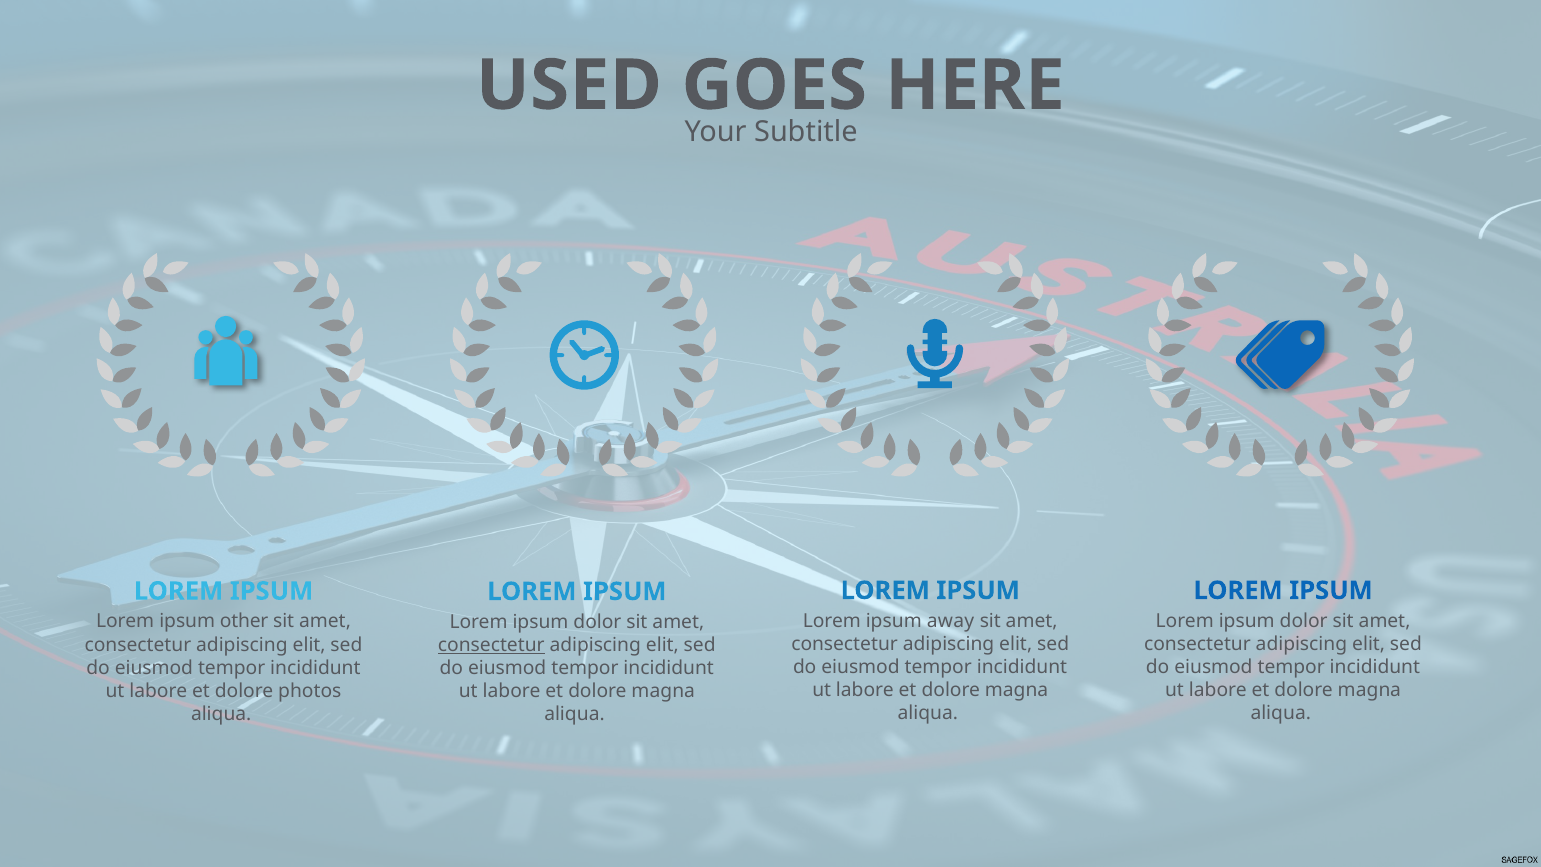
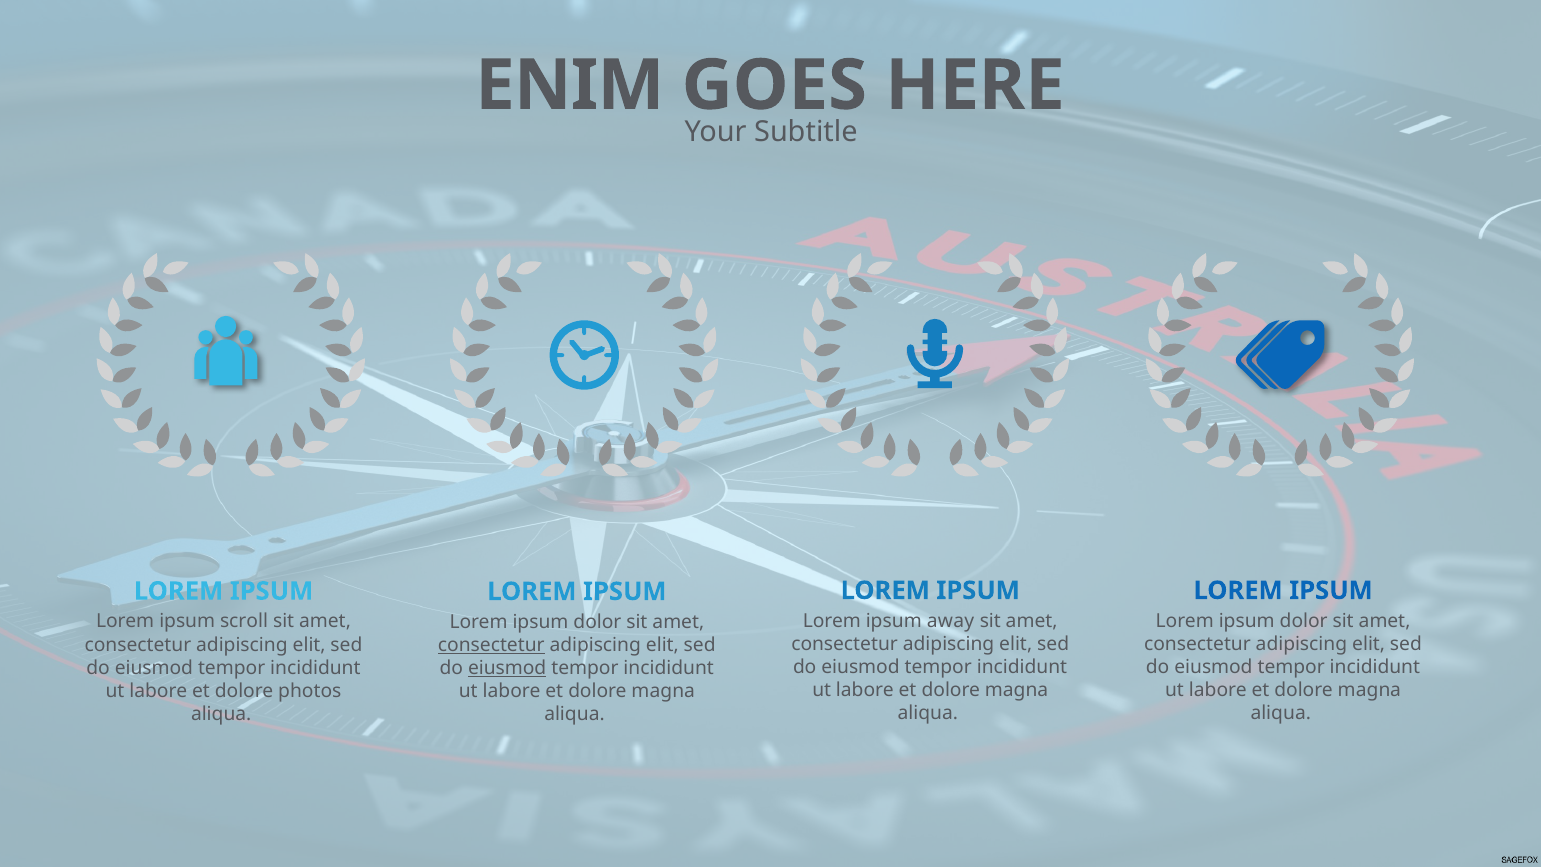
USED: USED -> ENIM
other: other -> scroll
eiusmod at (507, 668) underline: none -> present
